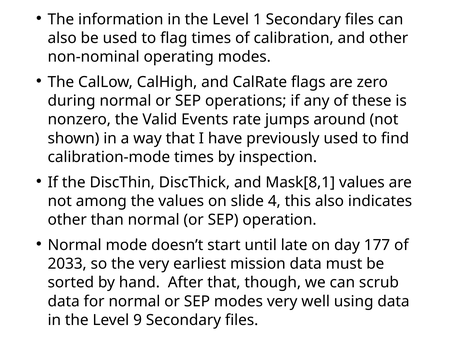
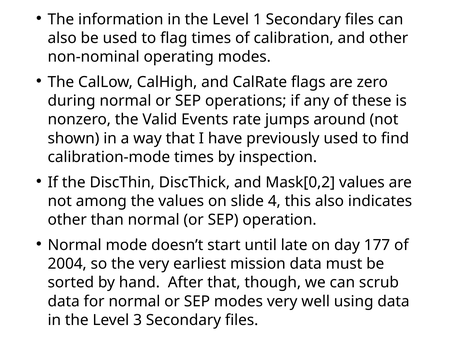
Mask[8,1: Mask[8,1 -> Mask[0,2
2033: 2033 -> 2004
9: 9 -> 3
